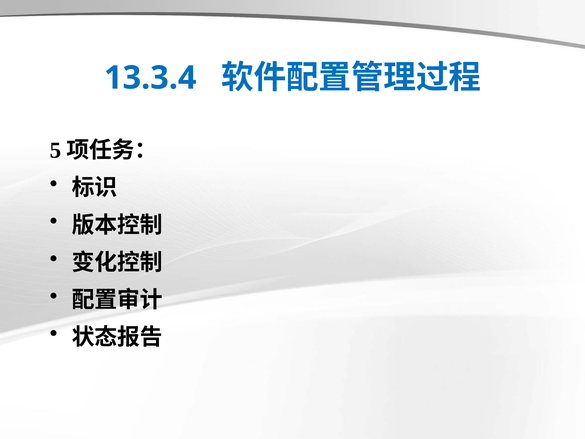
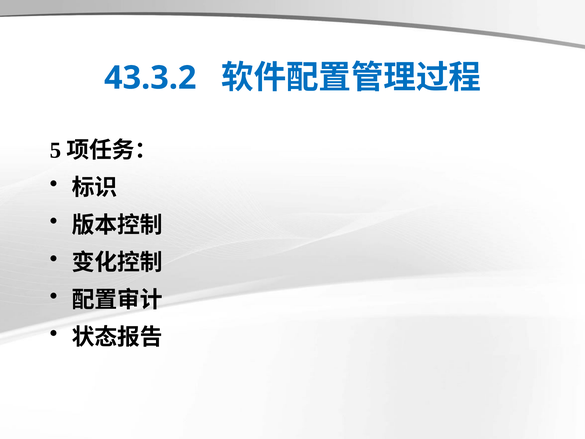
13.3.4: 13.3.4 -> 43.3.2
